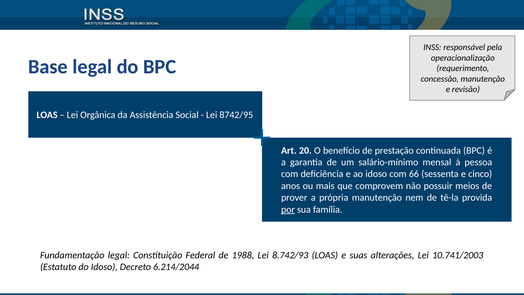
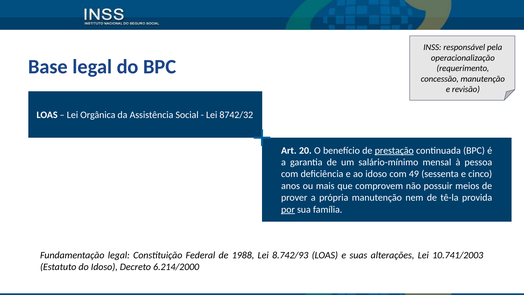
8742/95: 8742/95 -> 8742/32
prestação underline: none -> present
66: 66 -> 49
6.214/2044: 6.214/2044 -> 6.214/2000
